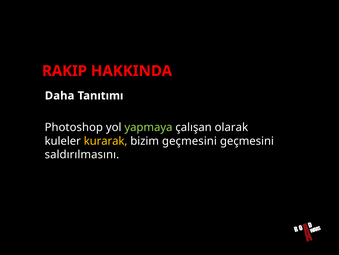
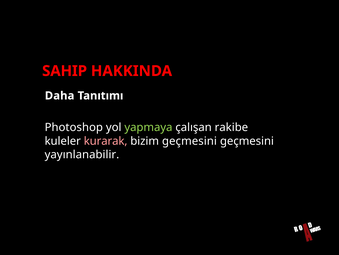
RAKIP: RAKIP -> SAHIP
olarak: olarak -> rakibe
kurarak colour: yellow -> pink
saldırılmasını: saldırılmasını -> yayınlanabilir
